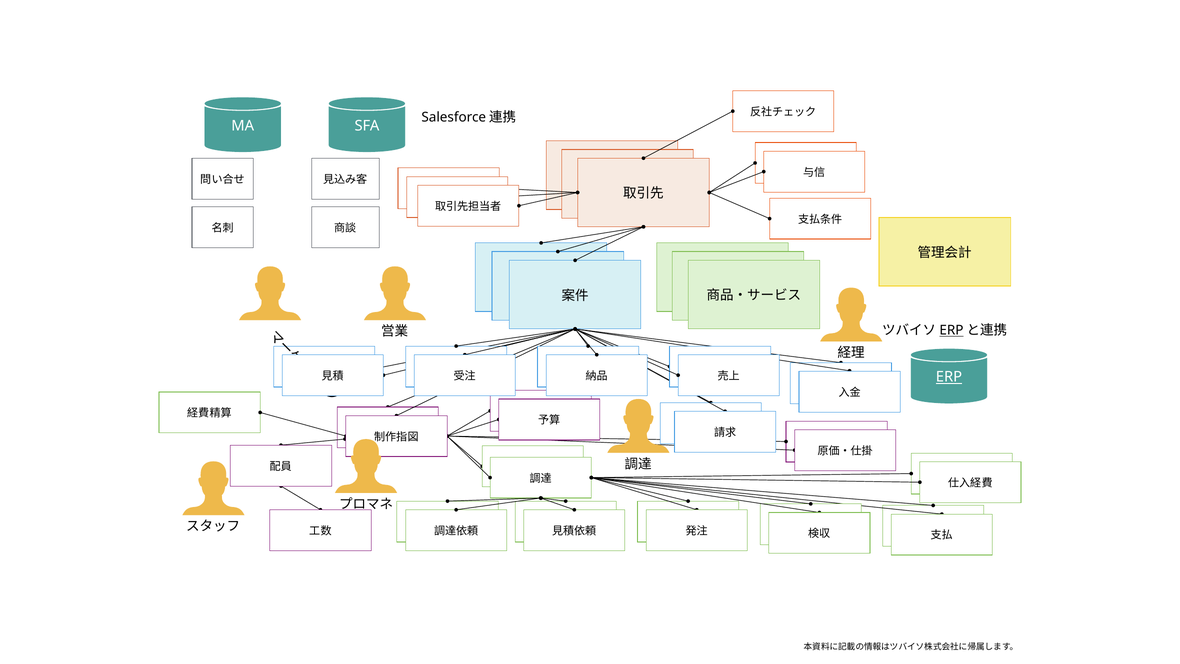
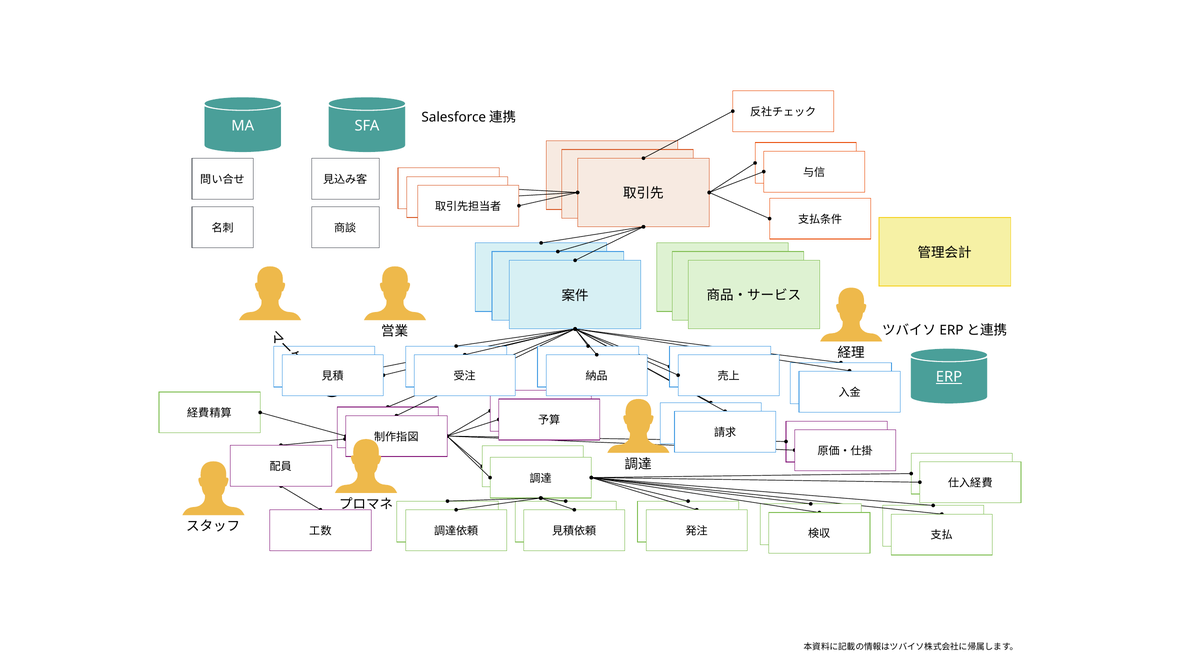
ERP at (951, 330) underline: present -> none
